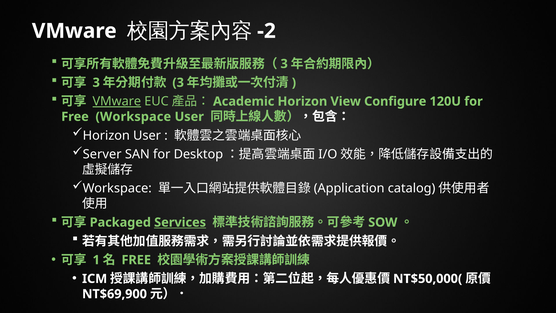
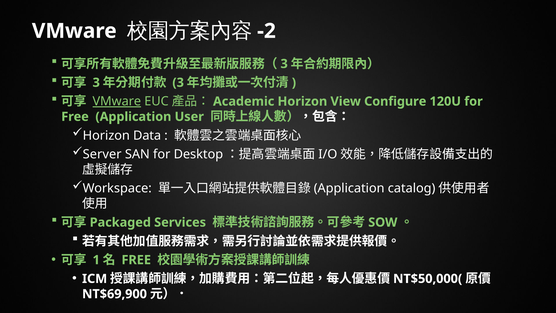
Free Workspace: Workspace -> Application
Horizon User: User -> Data
Services underline: present -> none
